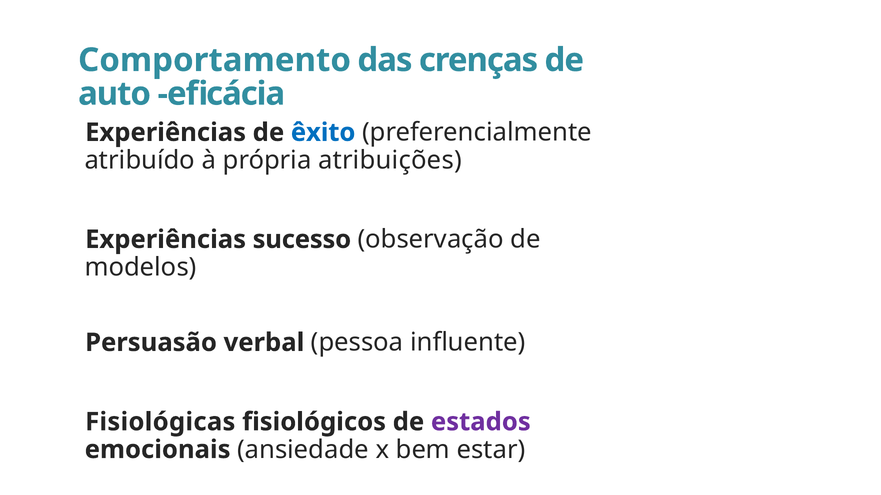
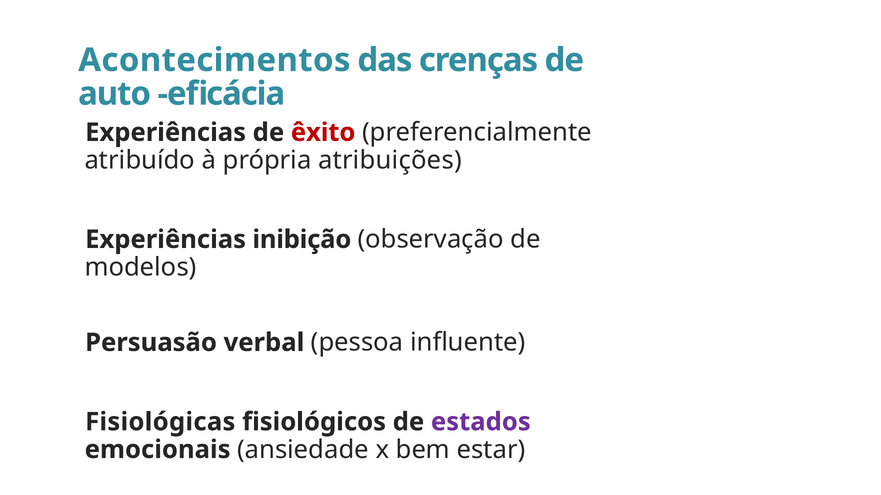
Comportamento: Comportamento -> Acontecimentos
êxito colour: blue -> red
sucesso: sucesso -> inibição
